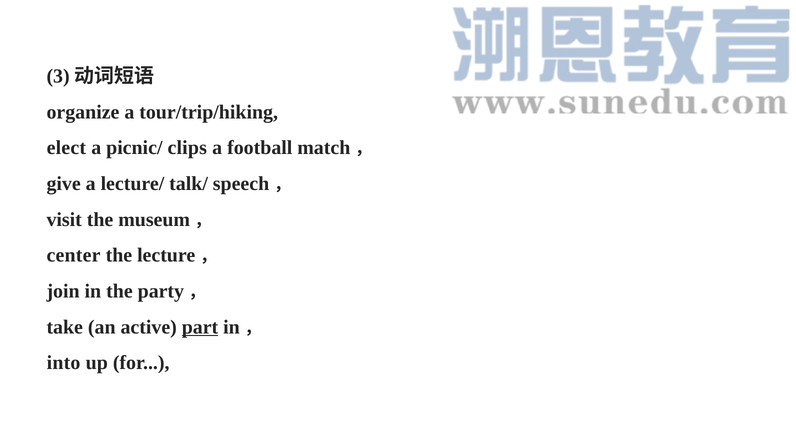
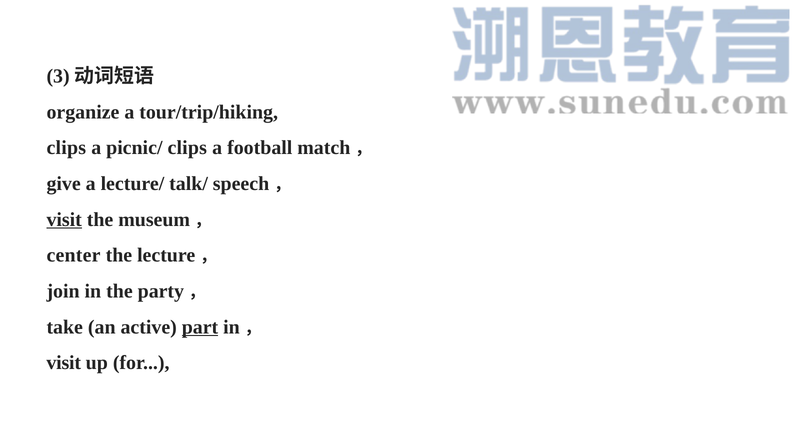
elect at (66, 148): elect -> clips
visit at (64, 219) underline: none -> present
into at (64, 363): into -> visit
